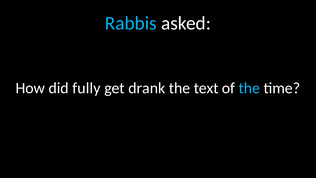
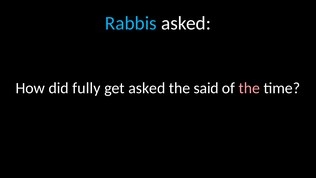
get drank: drank -> asked
text: text -> said
the at (249, 88) colour: light blue -> pink
